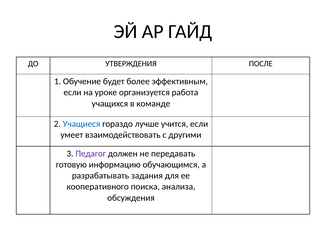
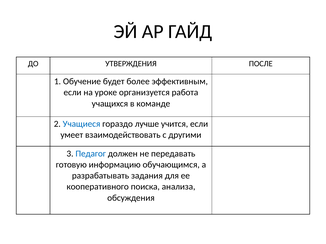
Педагог colour: purple -> blue
